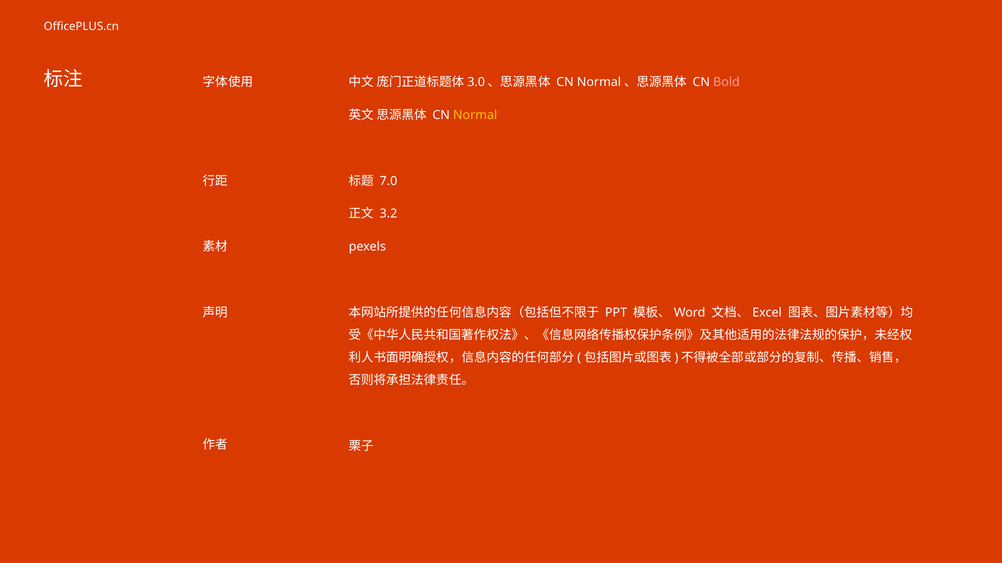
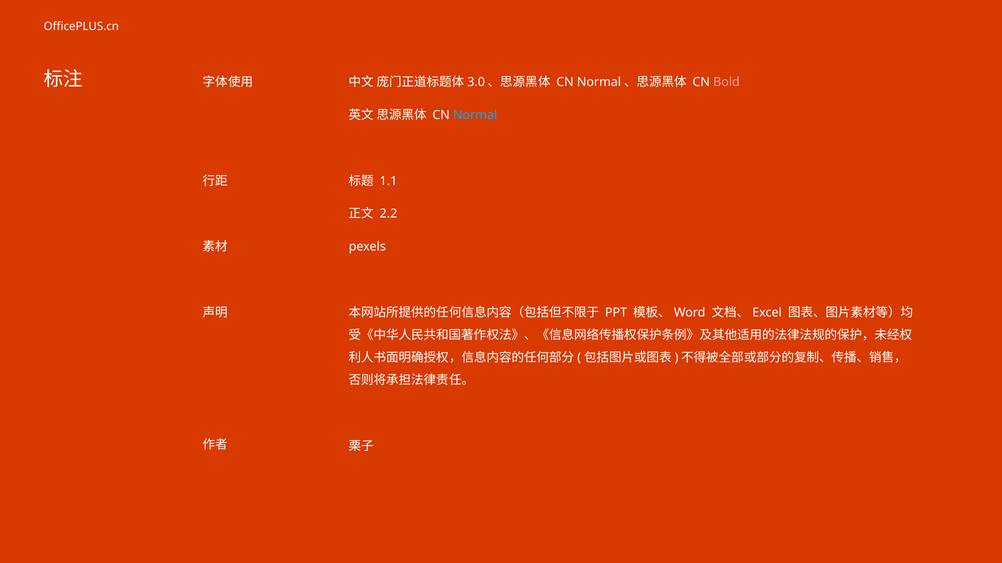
Normal colour: yellow -> light blue
7.0: 7.0 -> 1.1
3.2: 3.2 -> 2.2
